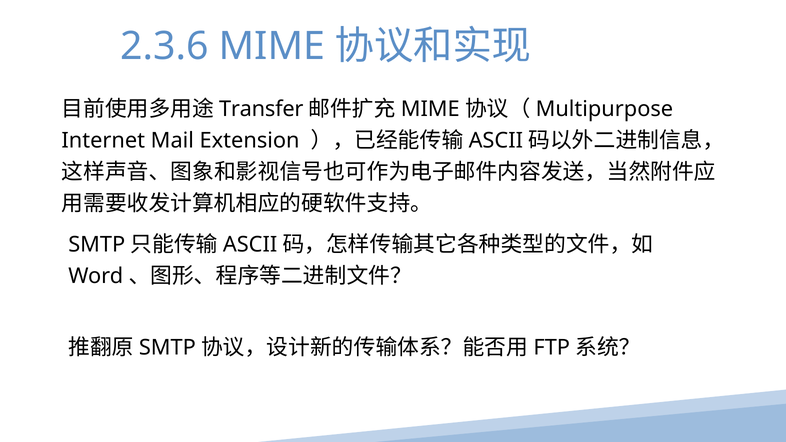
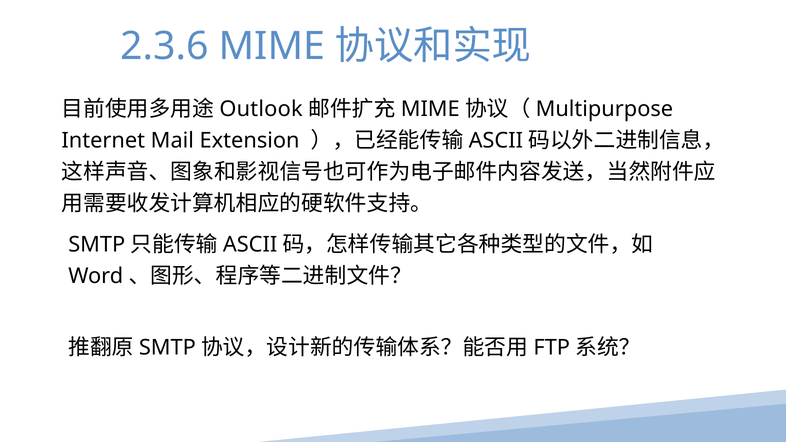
Transfer: Transfer -> Outlook
